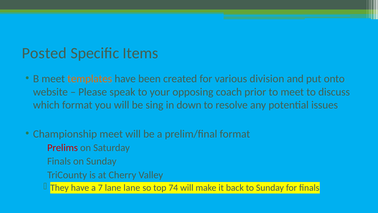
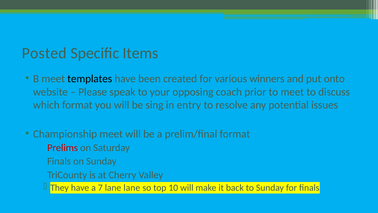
templates colour: orange -> black
division: division -> winners
down: down -> entry
74: 74 -> 10
